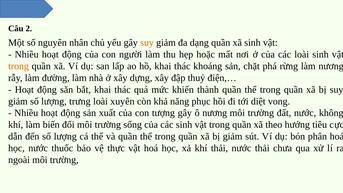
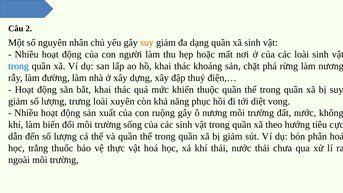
trong at (18, 66) colour: orange -> blue
thành: thành -> thuộc
tượng: tượng -> ruộng
học nước: nước -> trắng
